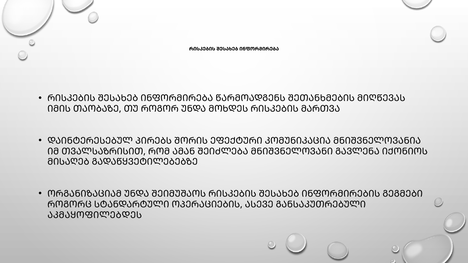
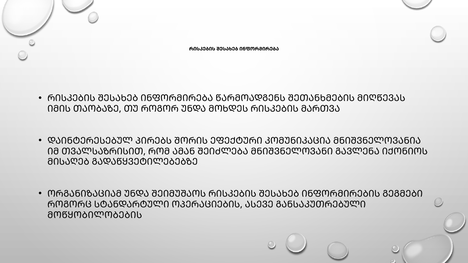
ᲐᲙᲛᲐᲧᲝᲤᲘᲚᲔᲑᲓᲔᲡ: ᲐᲙᲛᲐᲧᲝᲤᲘᲚᲔᲑᲓᲔᲡ -> ᲛᲝᲬᲧᲝᲑᲘᲚᲝᲑᲔᲑᲘᲡ
